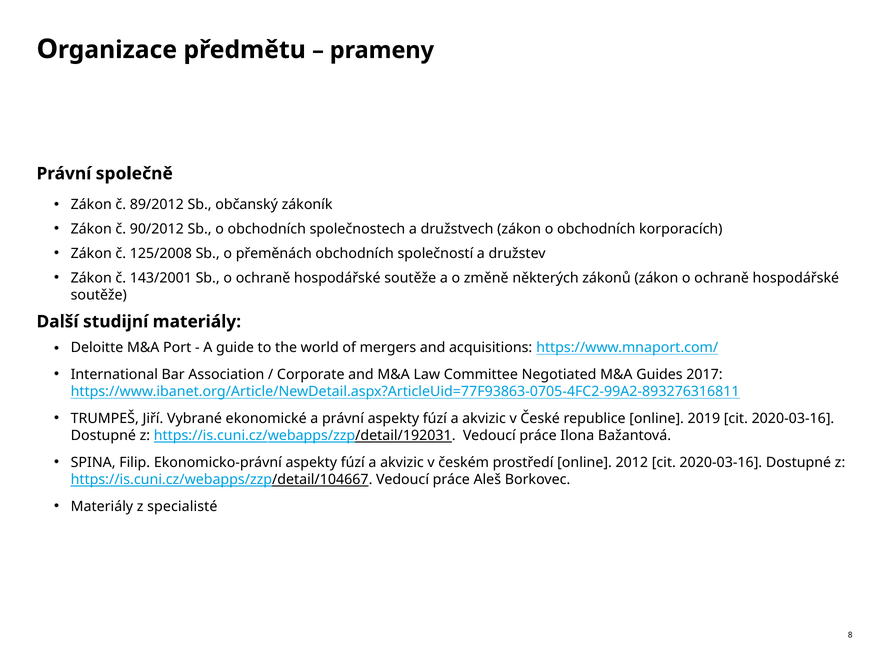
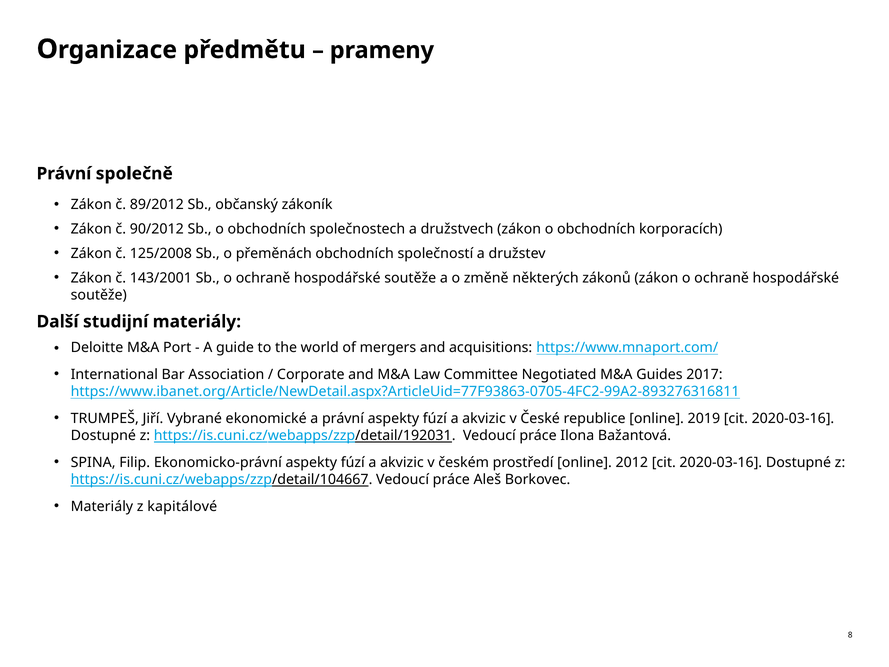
specialisté: specialisté -> kapitálové
